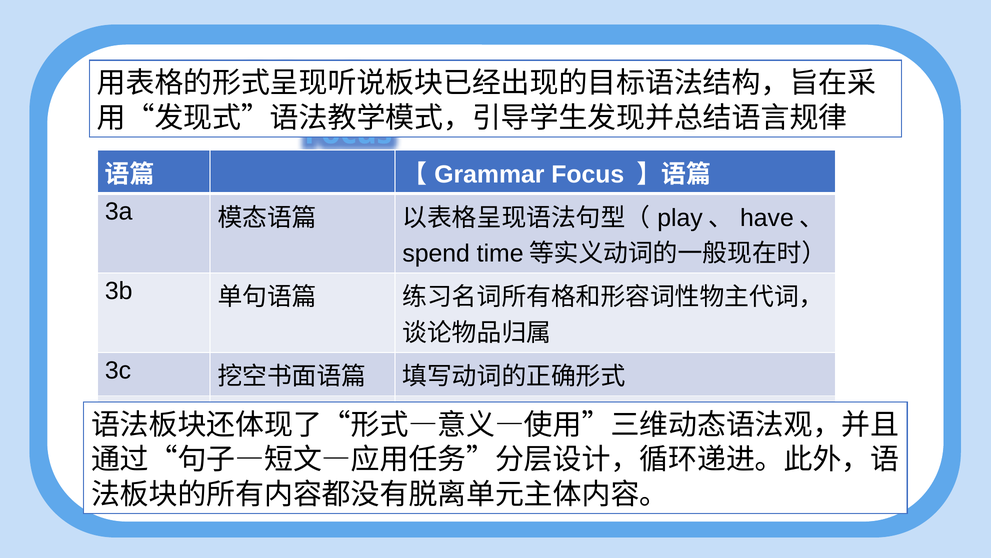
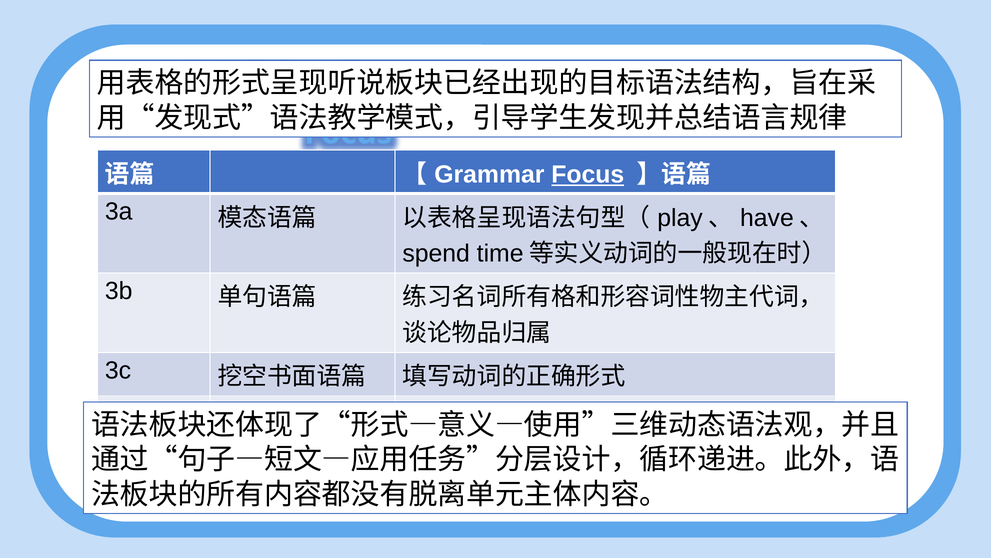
Focus at (588, 174) underline: none -> present
